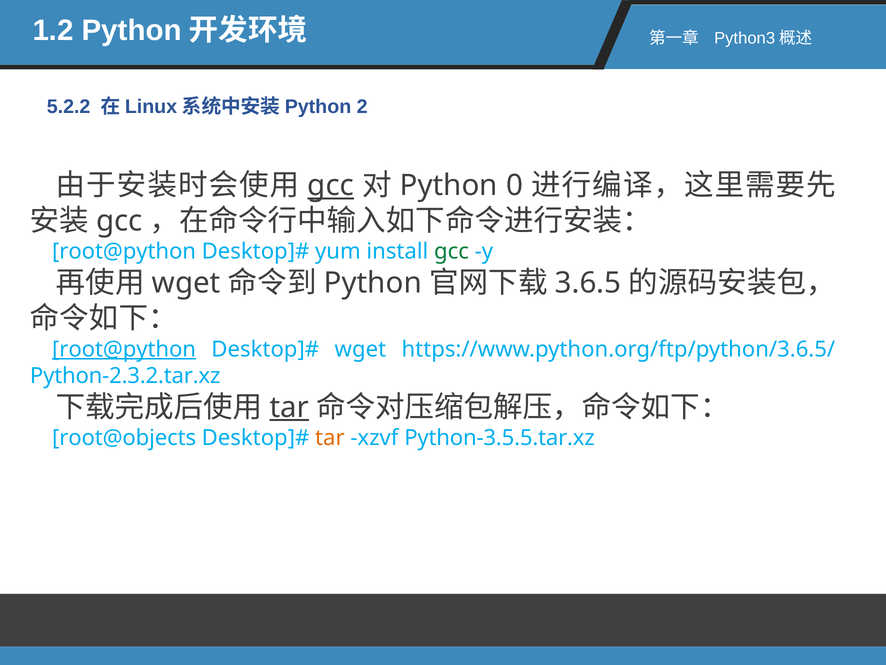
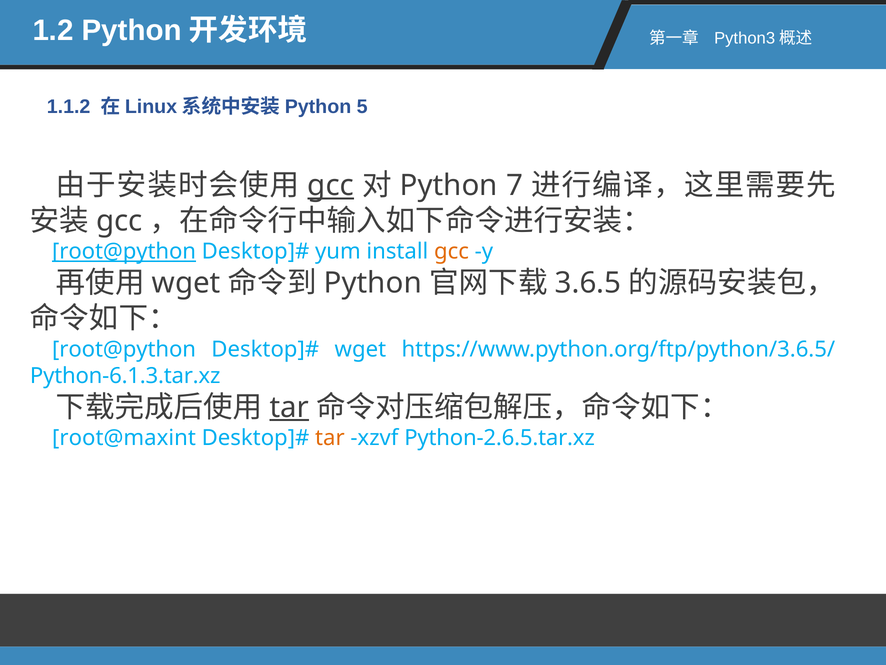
5.2.2: 5.2.2 -> 1.1.2
2: 2 -> 5
0: 0 -> 7
root@python at (124, 251) underline: none -> present
gcc at (451, 251) colour: green -> orange
root@python at (124, 349) underline: present -> none
Python-2.3.2.tar.xz: Python-2.3.2.tar.xz -> Python-6.1.3.tar.xz
root@objects: root@objects -> root@maxint
Python-3.5.5.tar.xz: Python-3.5.5.tar.xz -> Python-2.6.5.tar.xz
